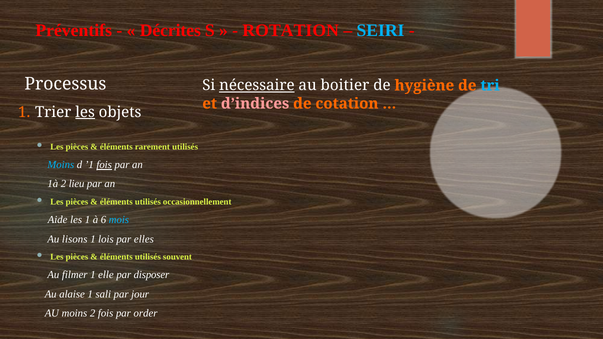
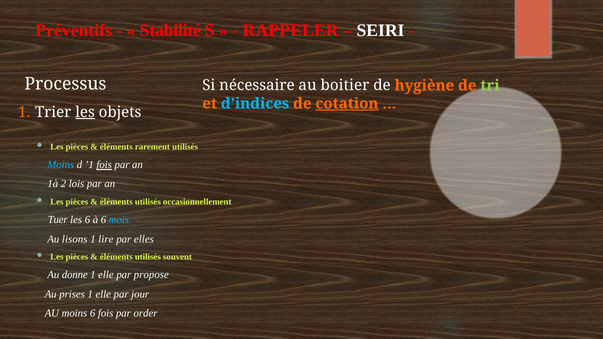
Décrites: Décrites -> Stabilité
ROTATION: ROTATION -> RAPPELER
SEIRI colour: light blue -> white
nécessaire underline: present -> none
tri colour: light blue -> light green
d’indices colour: pink -> light blue
cotation underline: none -> present
lieu: lieu -> lois
Aide: Aide -> Tuer
les 1: 1 -> 6
lois: lois -> lire
filmer: filmer -> donne
disposer: disposer -> propose
alaise: alaise -> prises
sali at (103, 294): sali -> elle
moins 2: 2 -> 6
